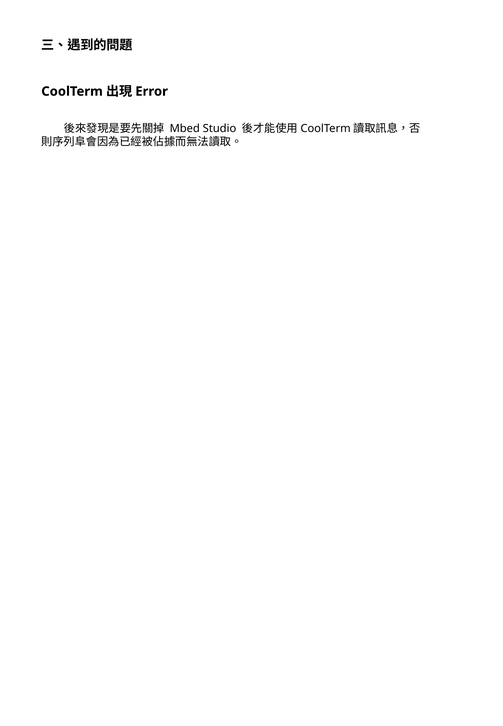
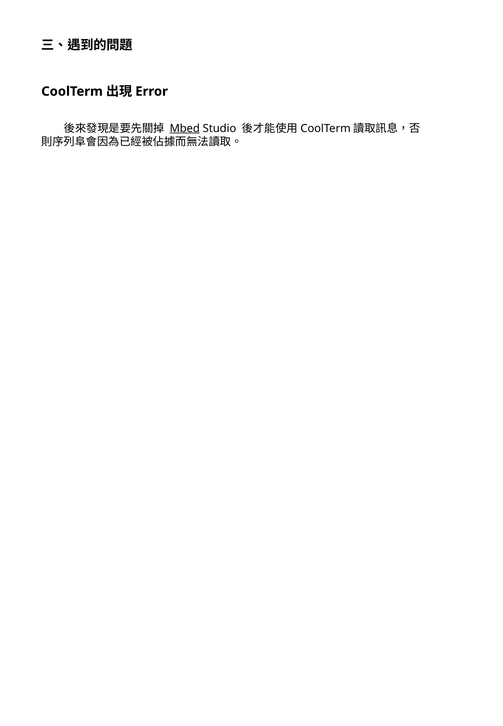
Mbed underline: none -> present
